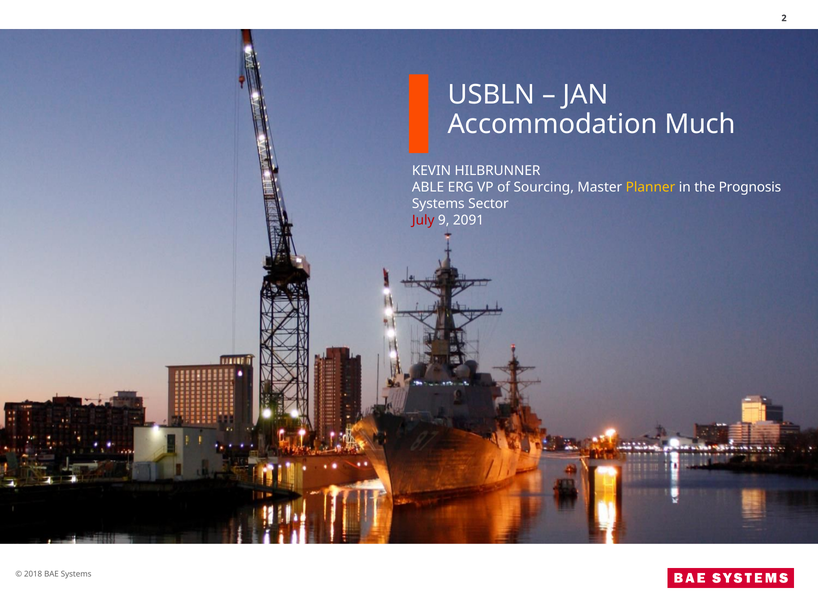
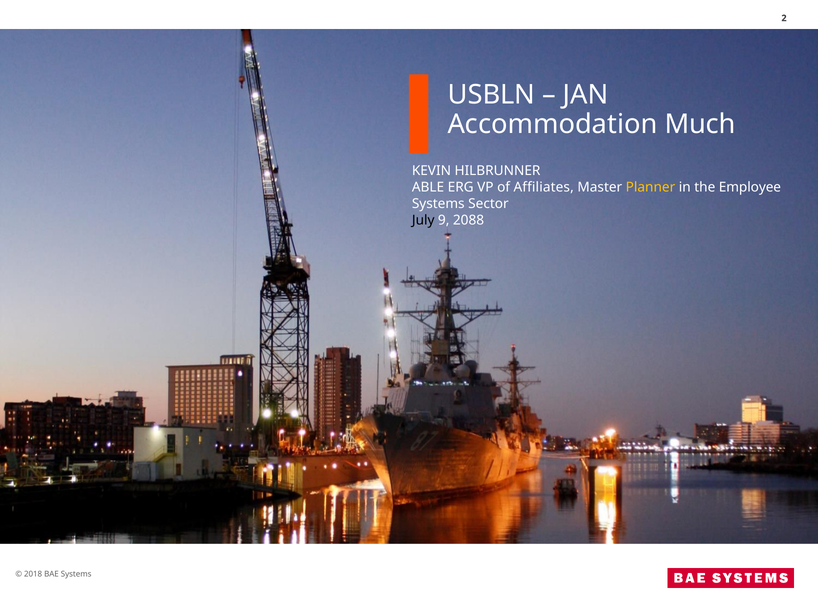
Sourcing: Sourcing -> Affiliates
Prognosis: Prognosis -> Employee
July colour: red -> black
2091: 2091 -> 2088
